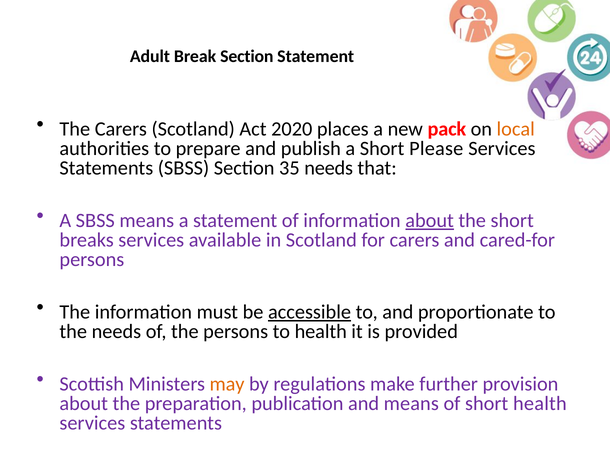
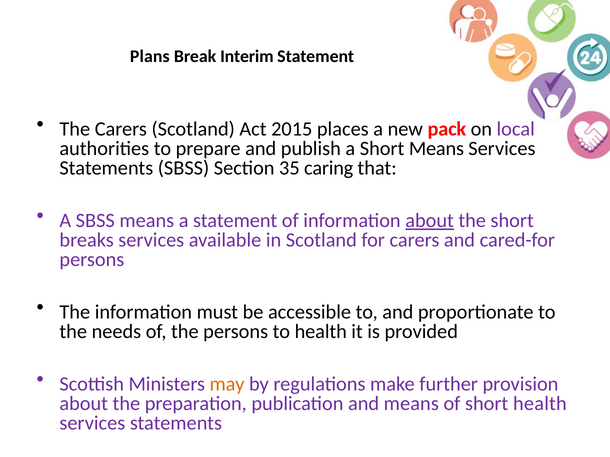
Adult: Adult -> Plans
Break Section: Section -> Interim
2020: 2020 -> 2015
local colour: orange -> purple
Short Please: Please -> Means
35 needs: needs -> caring
accessible underline: present -> none
